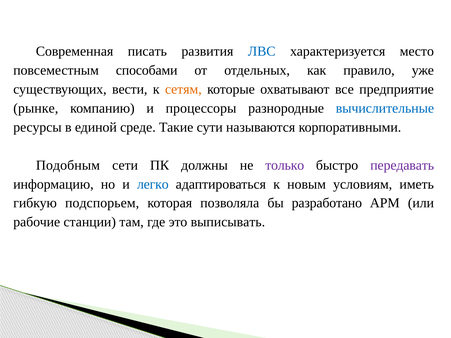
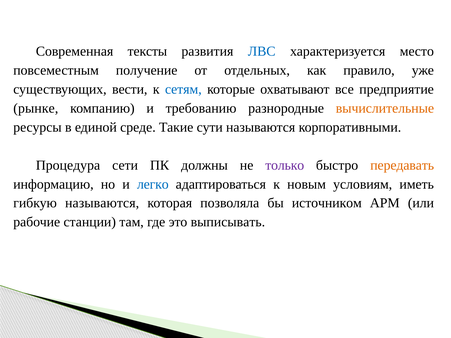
писать: писать -> тексты
способами: способами -> получение
сетям colour: orange -> blue
процессоры: процессоры -> требованию
вычислительные colour: blue -> orange
Подобным: Подобным -> Процедура
передавать colour: purple -> orange
гибкую подспорьем: подспорьем -> называются
разработано: разработано -> источником
